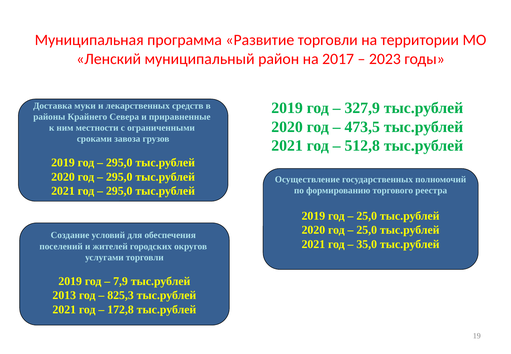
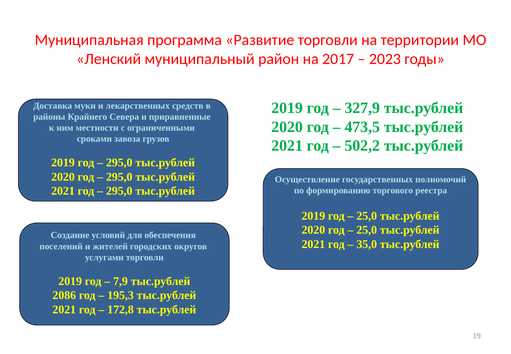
512,8: 512,8 -> 502,2
2013: 2013 -> 2086
825,3: 825,3 -> 195,3
